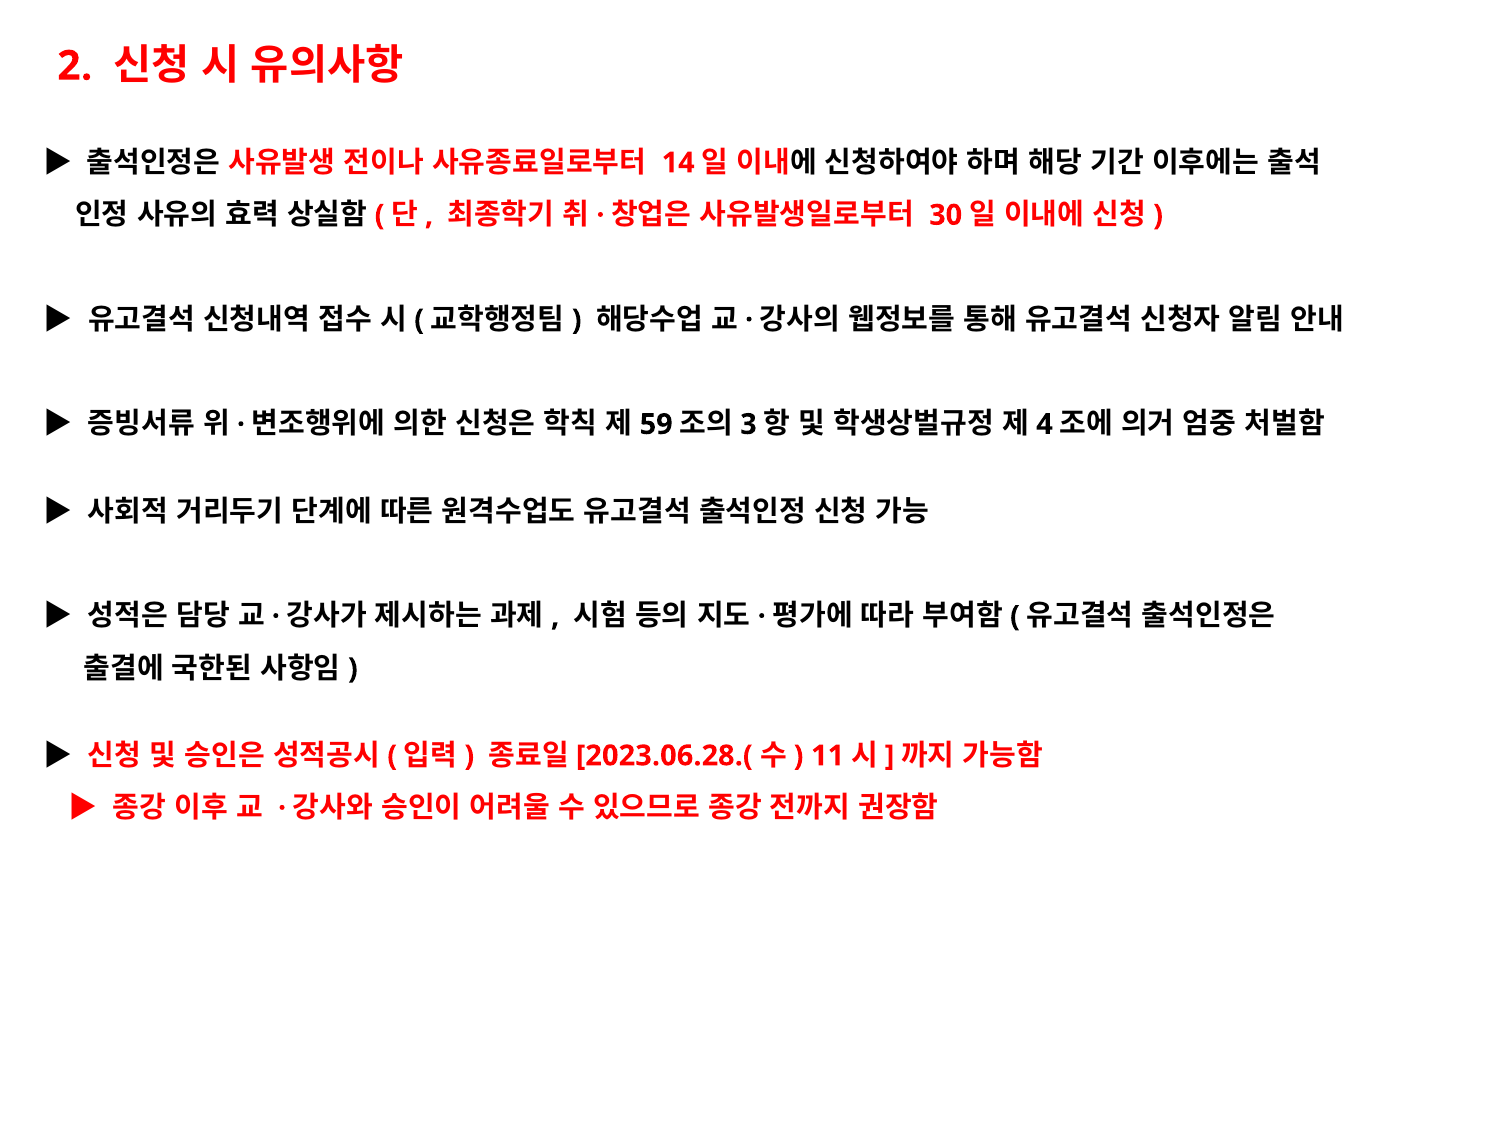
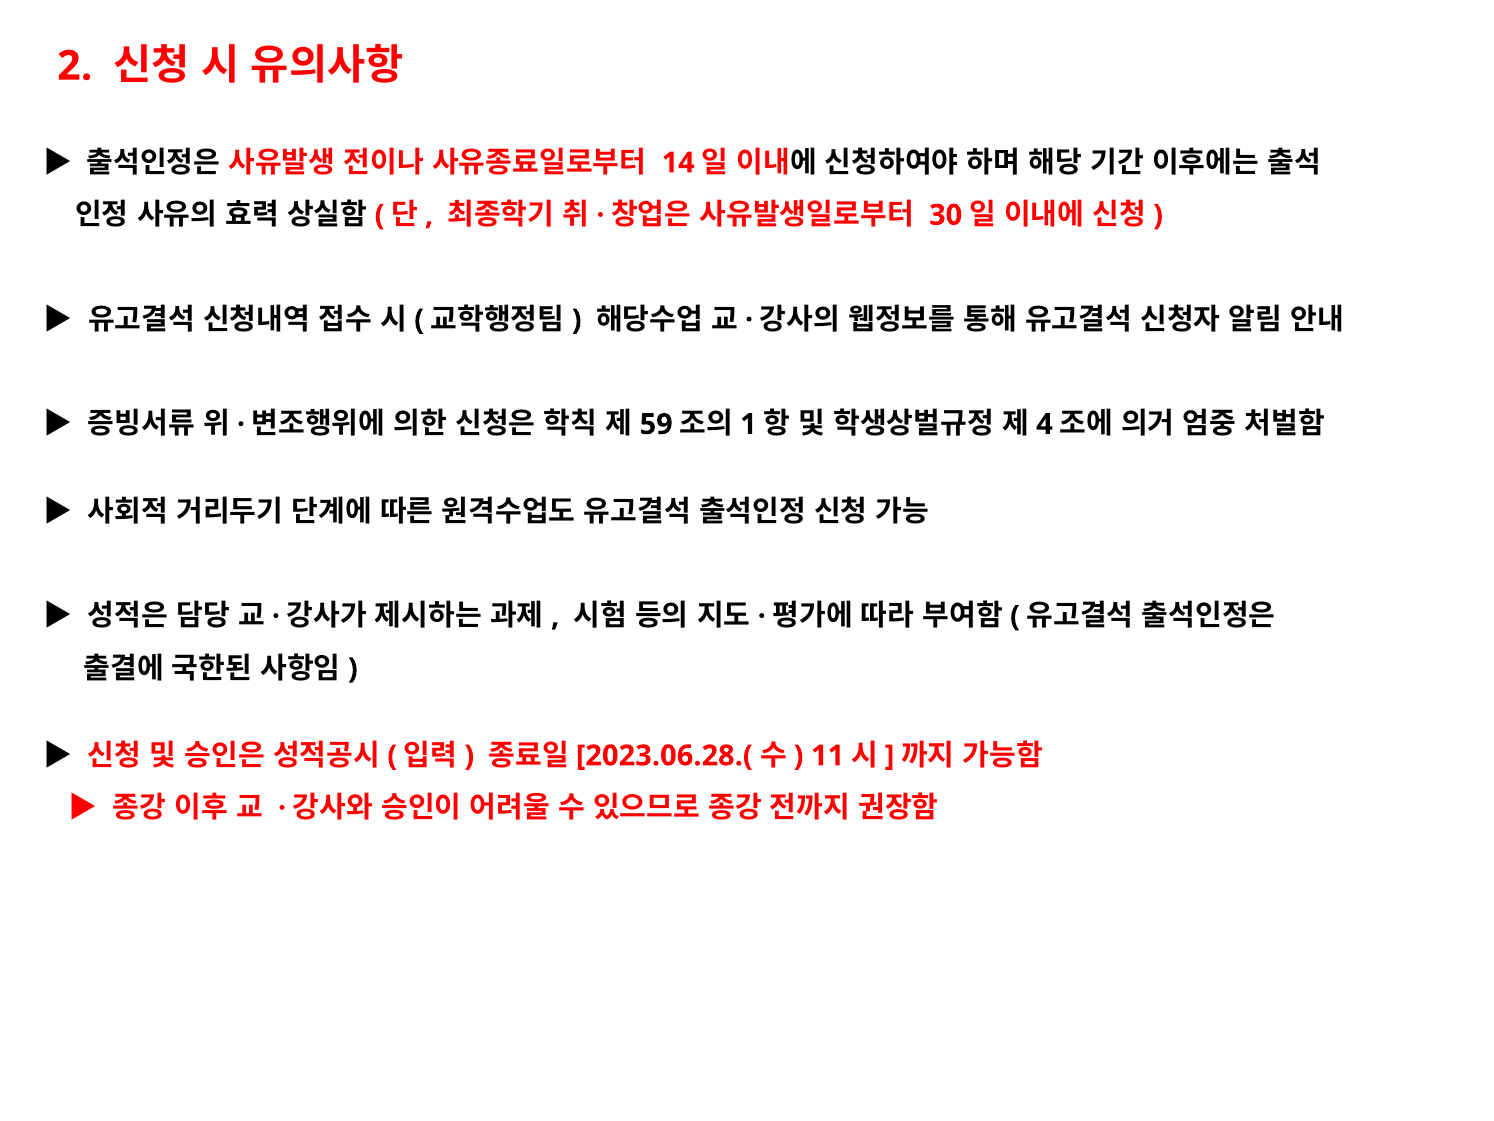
3: 3 -> 1
